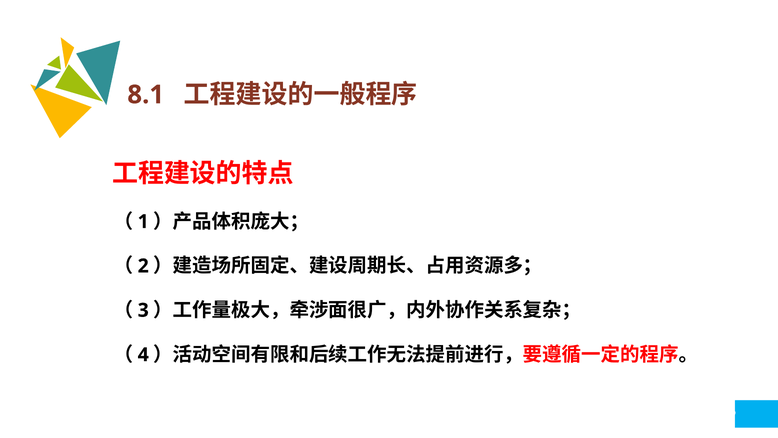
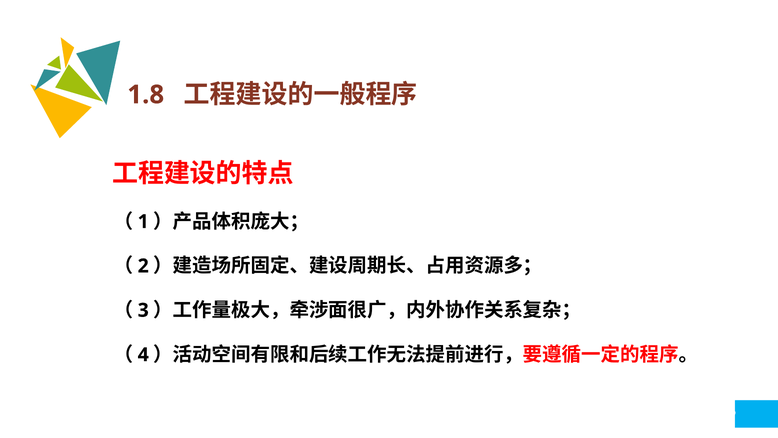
8.1: 8.1 -> 1.8
